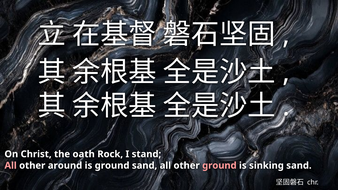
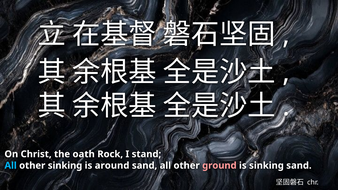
All at (11, 166) colour: pink -> light blue
other around: around -> sinking
is ground: ground -> around
